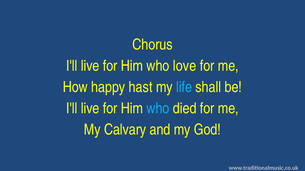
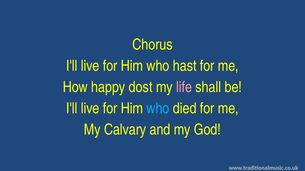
love: love -> hast
hast: hast -> dost
life colour: light blue -> pink
